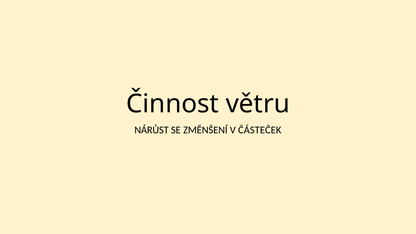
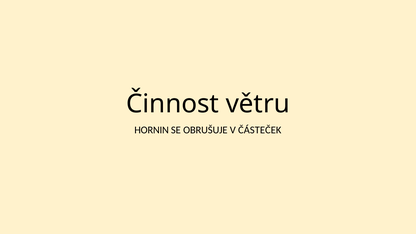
NÁRŮST: NÁRŮST -> HORNIN
ZMĚNŠENÍ: ZMĚNŠENÍ -> OBRUŠUJE
